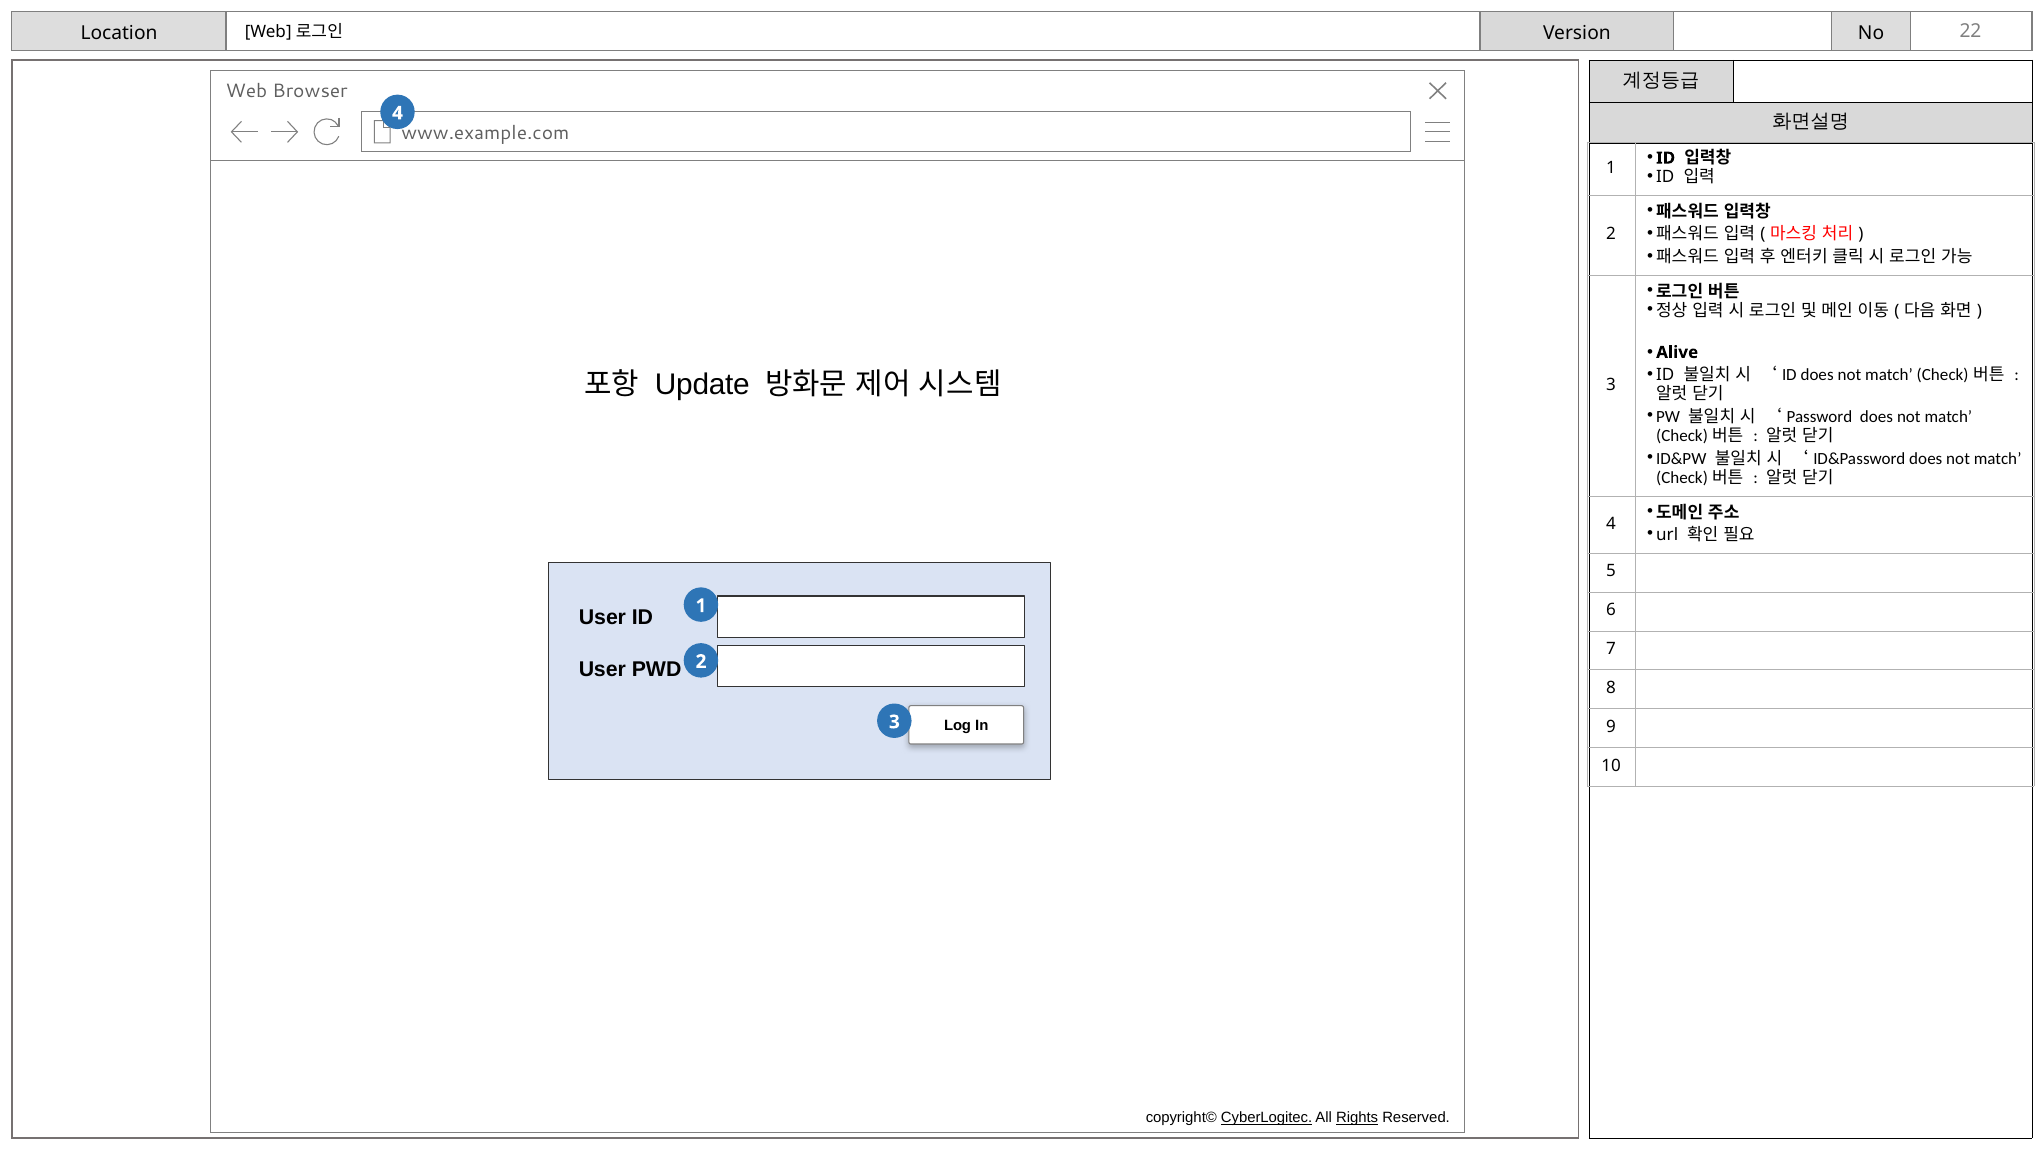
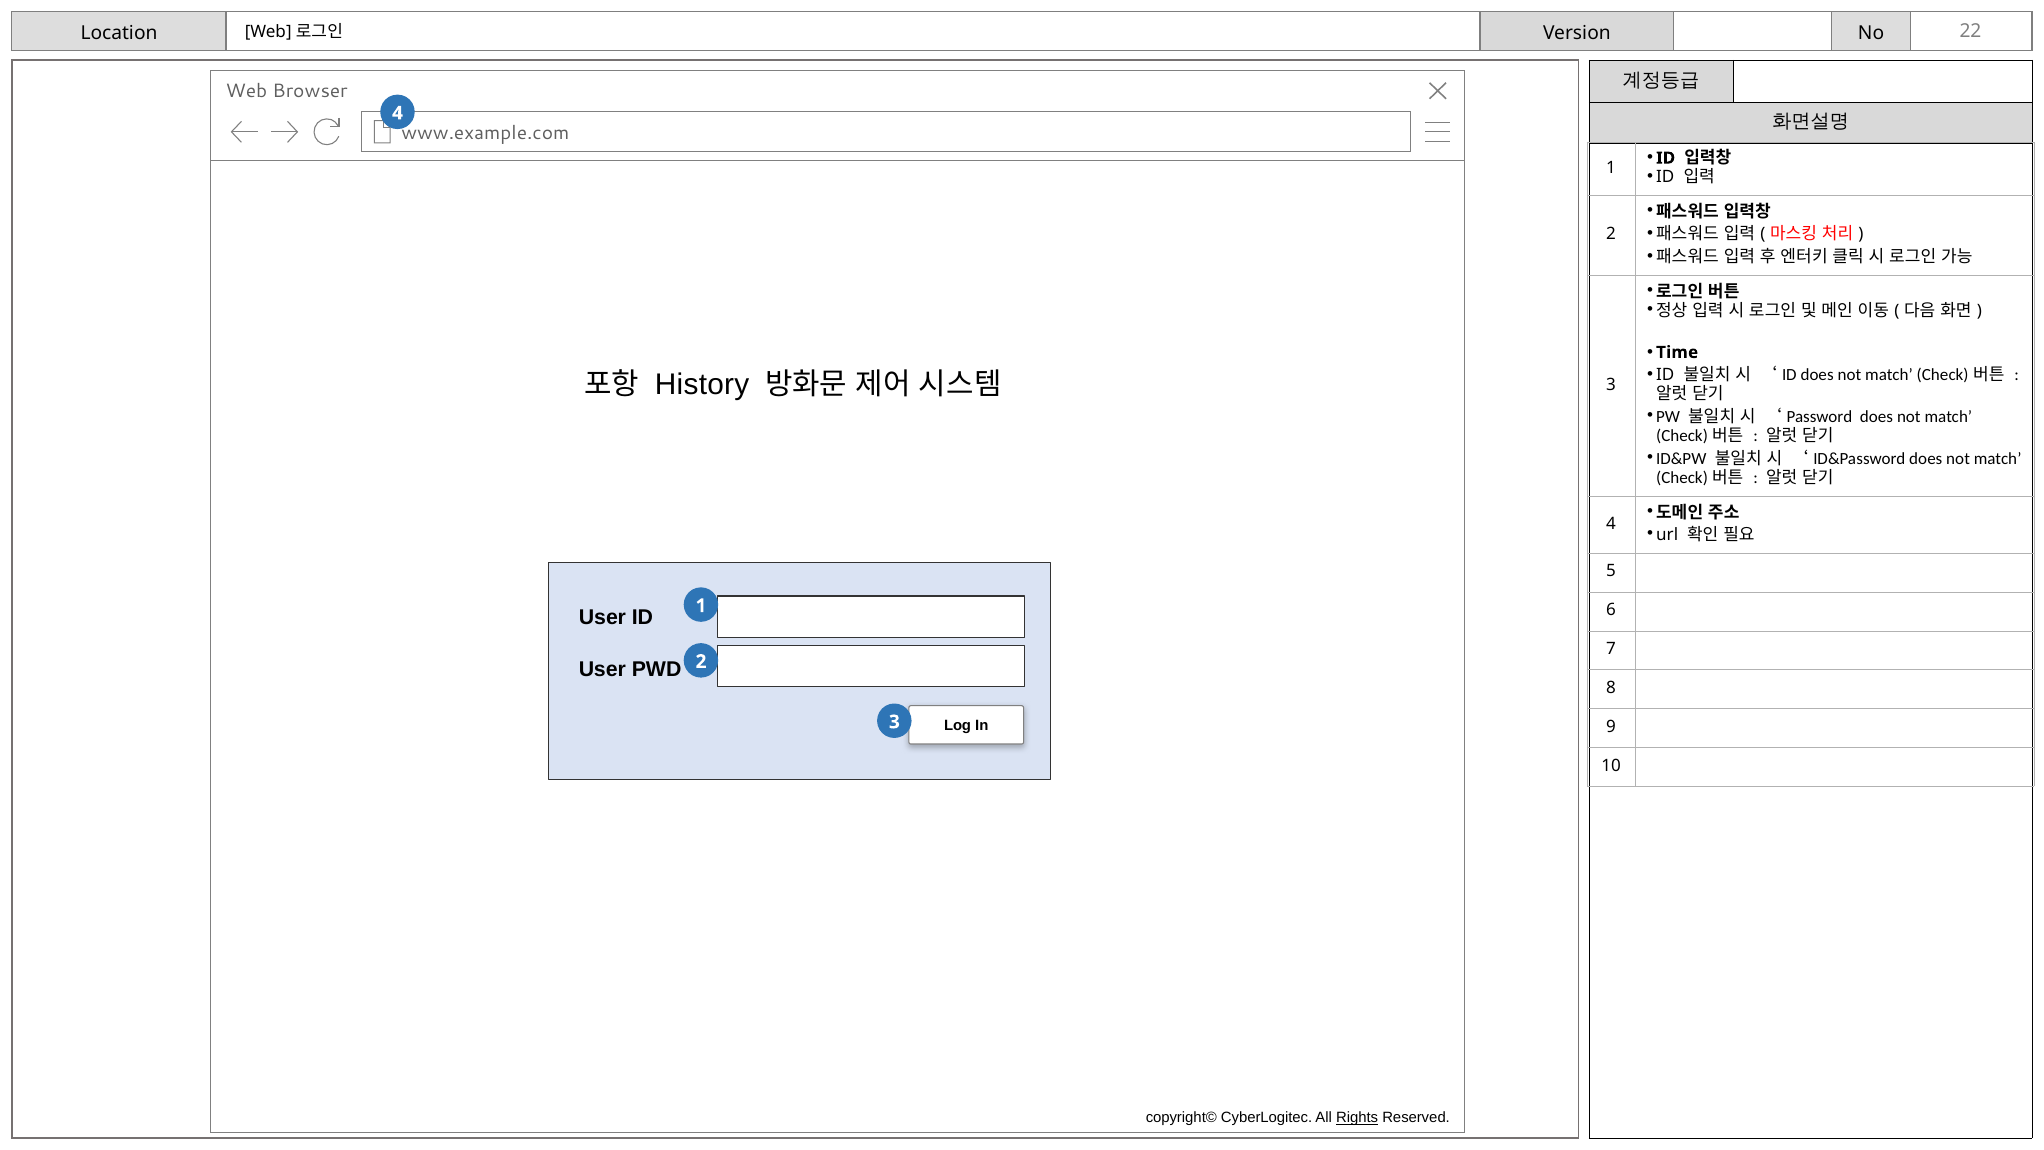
Alive: Alive -> Time
Update: Update -> History
CyberLogitec underline: present -> none
